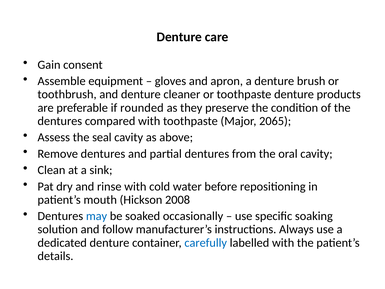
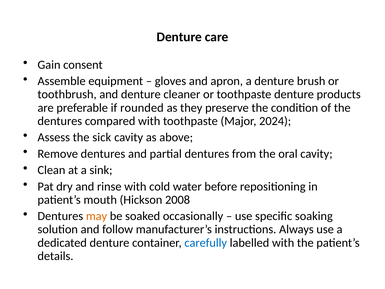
2065: 2065 -> 2024
seal: seal -> sick
may colour: blue -> orange
